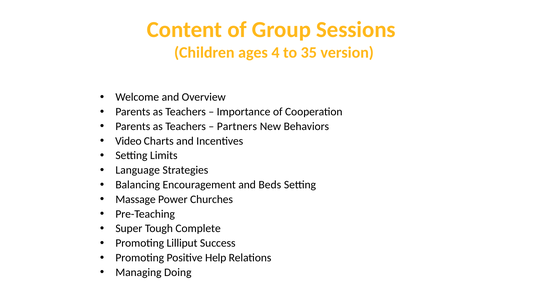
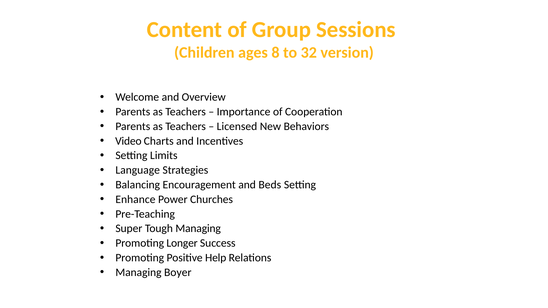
4: 4 -> 8
35: 35 -> 32
Partners: Partners -> Licensed
Massage: Massage -> Enhance
Tough Complete: Complete -> Managing
Lilliput: Lilliput -> Longer
Doing: Doing -> Boyer
